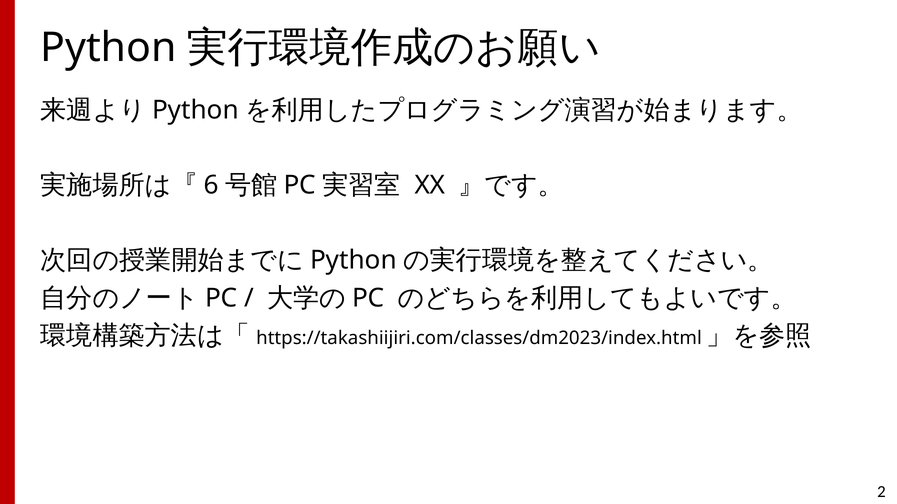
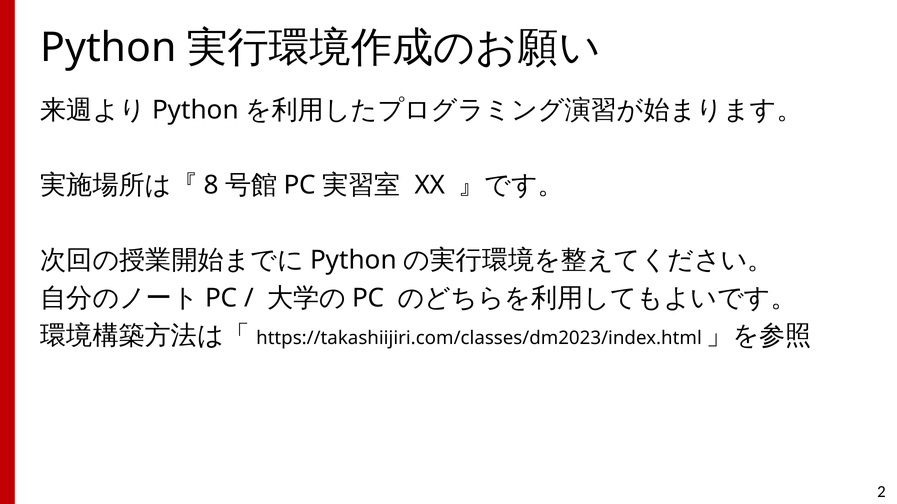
6: 6 -> 8
